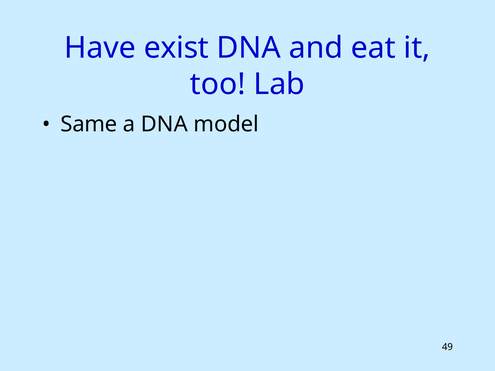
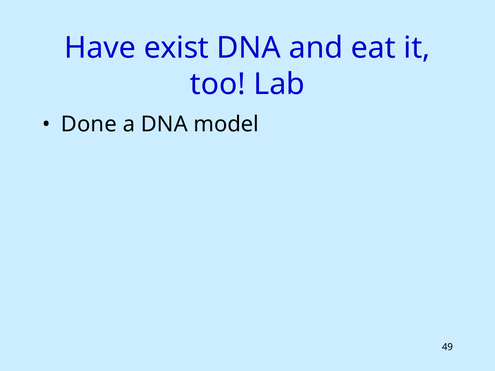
Same: Same -> Done
